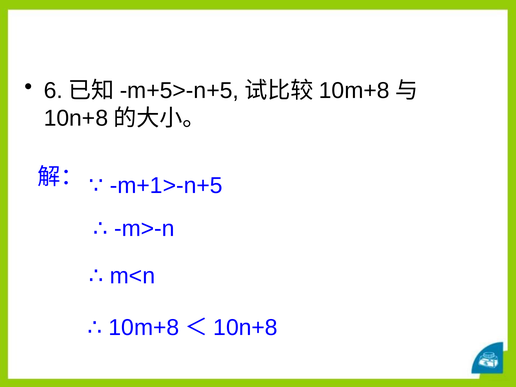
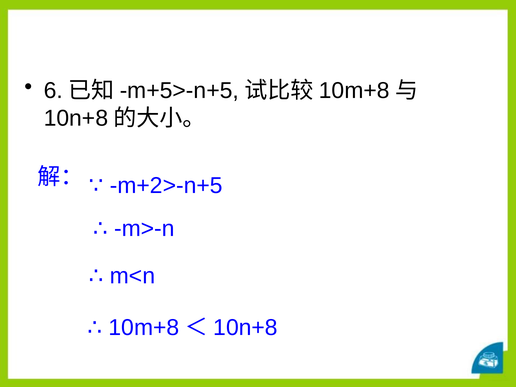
m+1>-n+5: m+1>-n+5 -> m+2>-n+5
